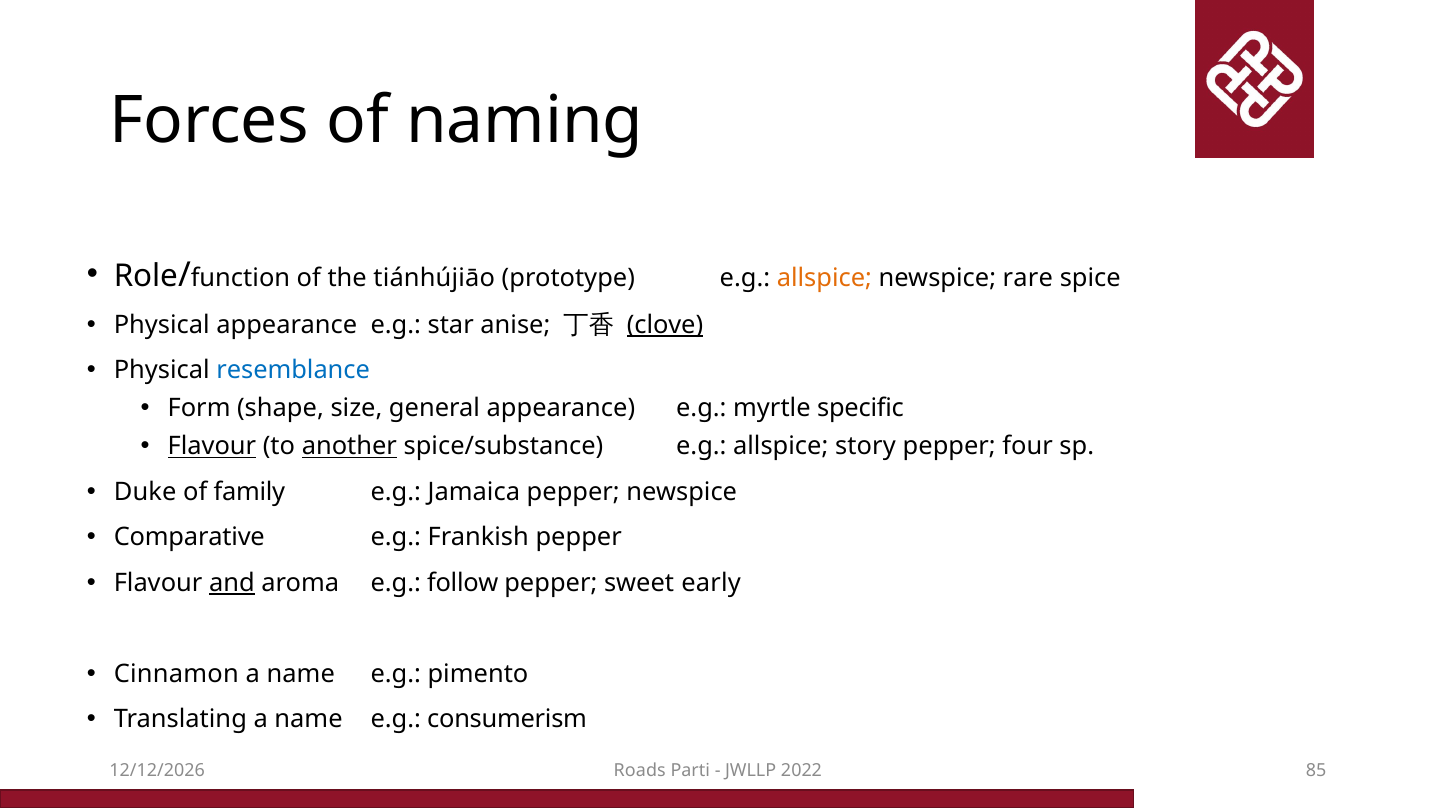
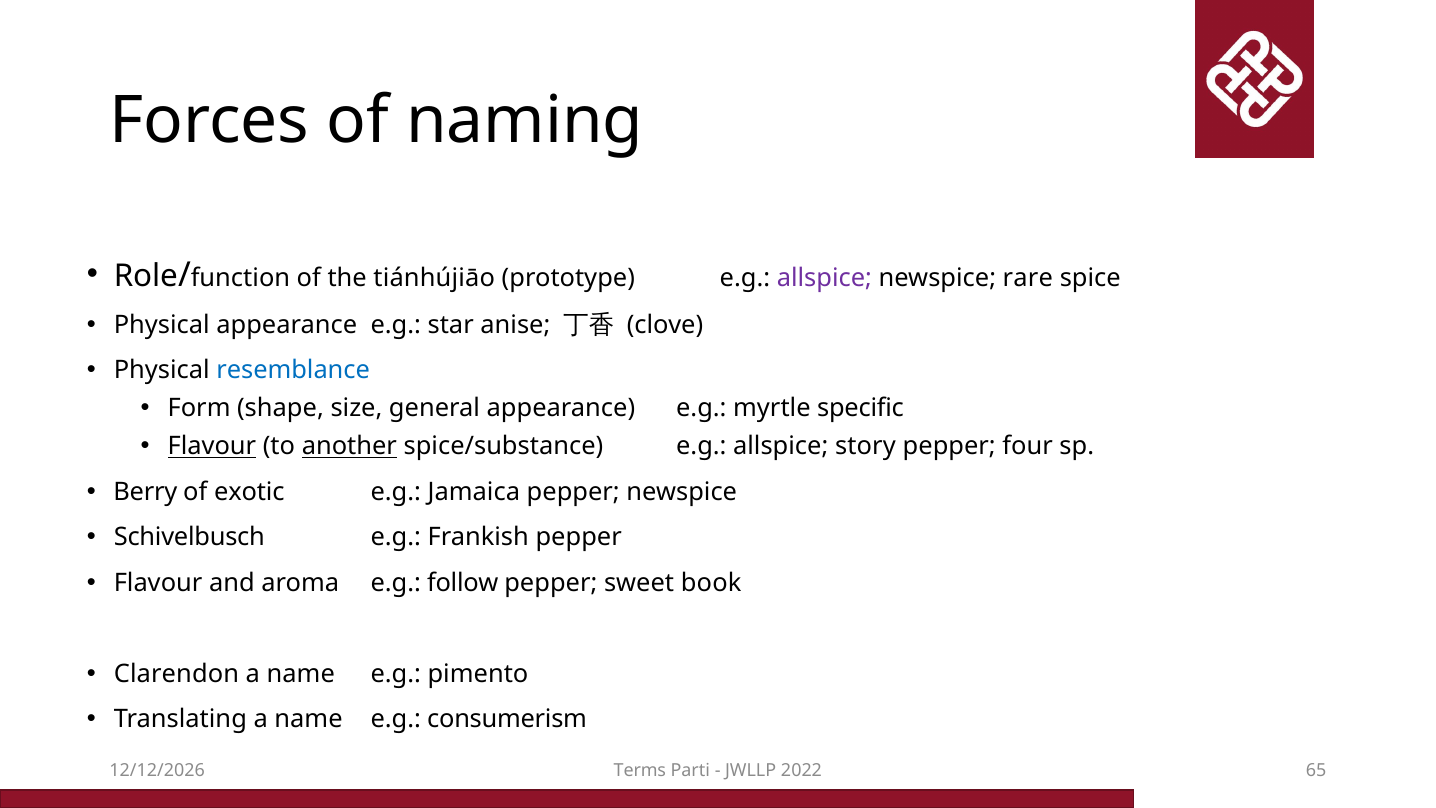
allspice at (824, 278) colour: orange -> purple
clove underline: present -> none
Duke: Duke -> Berry
family: family -> exotic
Comparative: Comparative -> Schivelbusch
and underline: present -> none
early: early -> book
Cinnamon: Cinnamon -> Clarendon
Roads: Roads -> Terms
85: 85 -> 65
